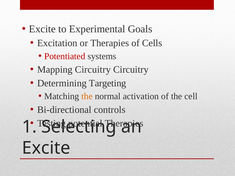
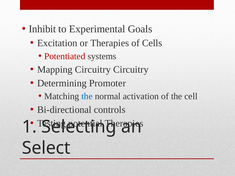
Excite at (42, 29): Excite -> Inhibit
Targeting: Targeting -> Promoter
the at (87, 96) colour: orange -> blue
Excite at (46, 148): Excite -> Select
